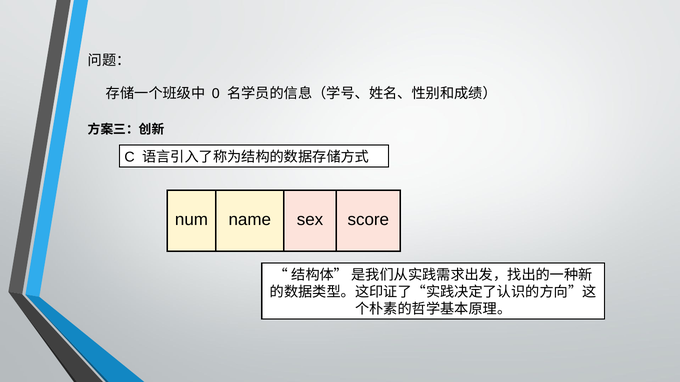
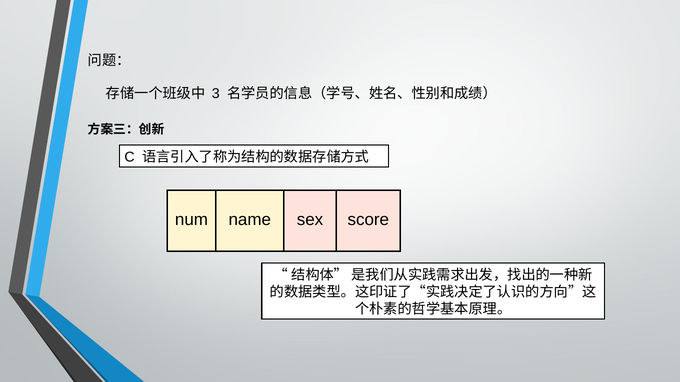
0: 0 -> 3
